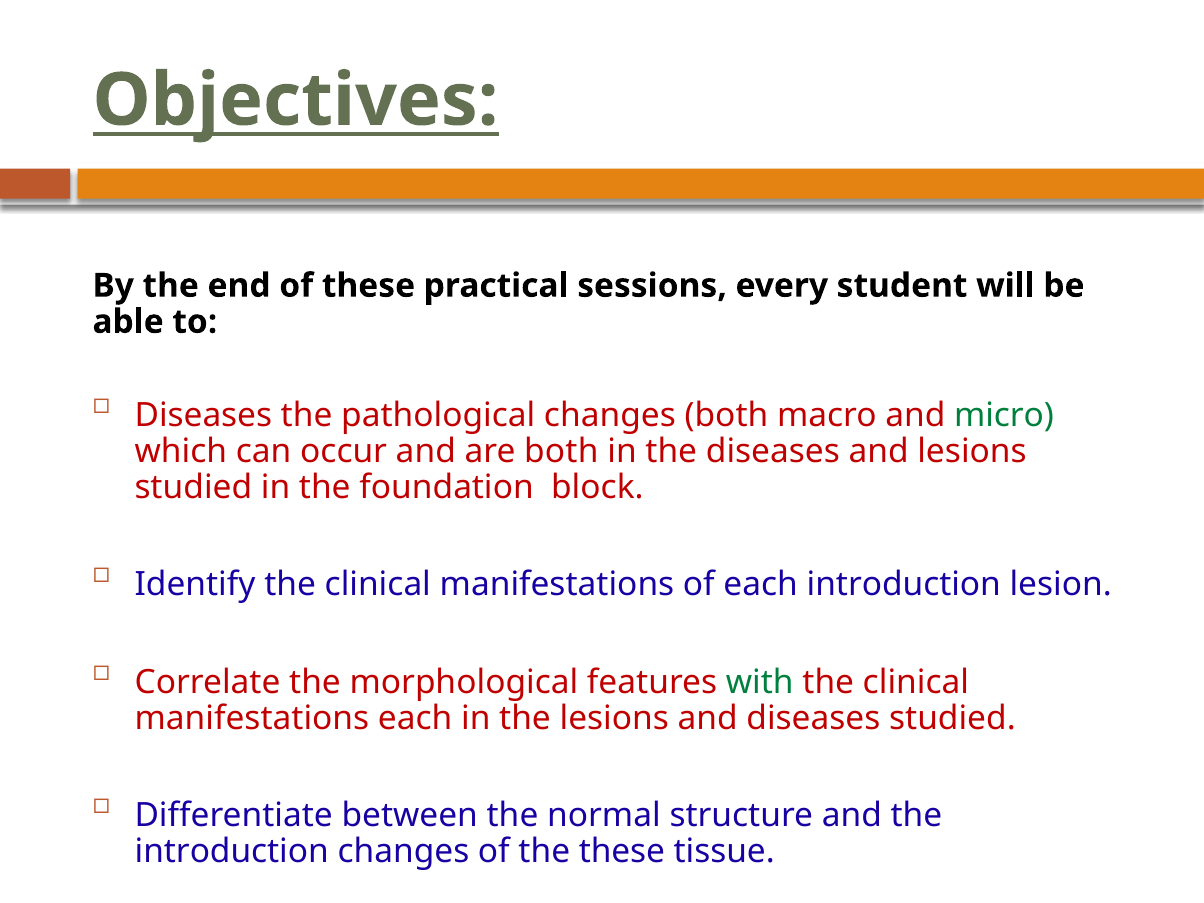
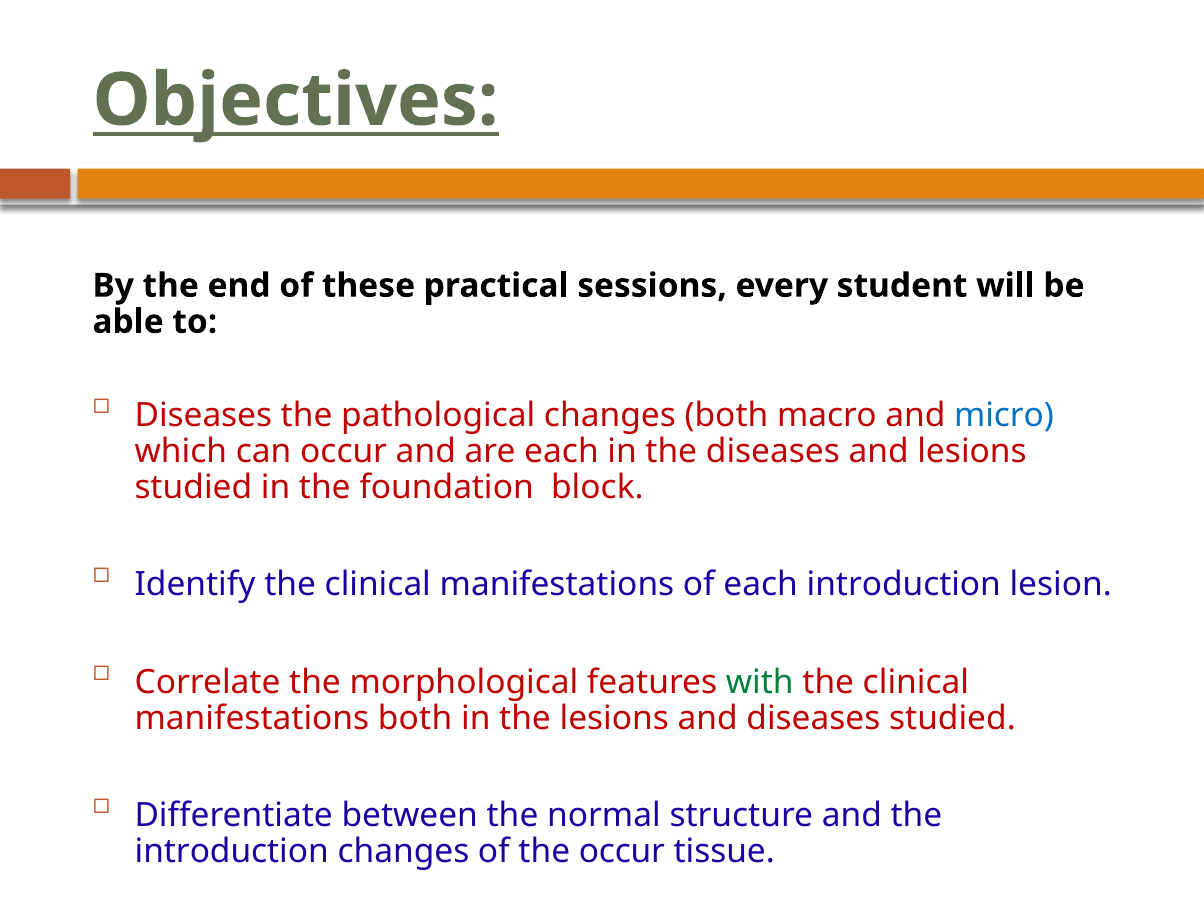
micro colour: green -> blue
are both: both -> each
manifestations each: each -> both
the these: these -> occur
